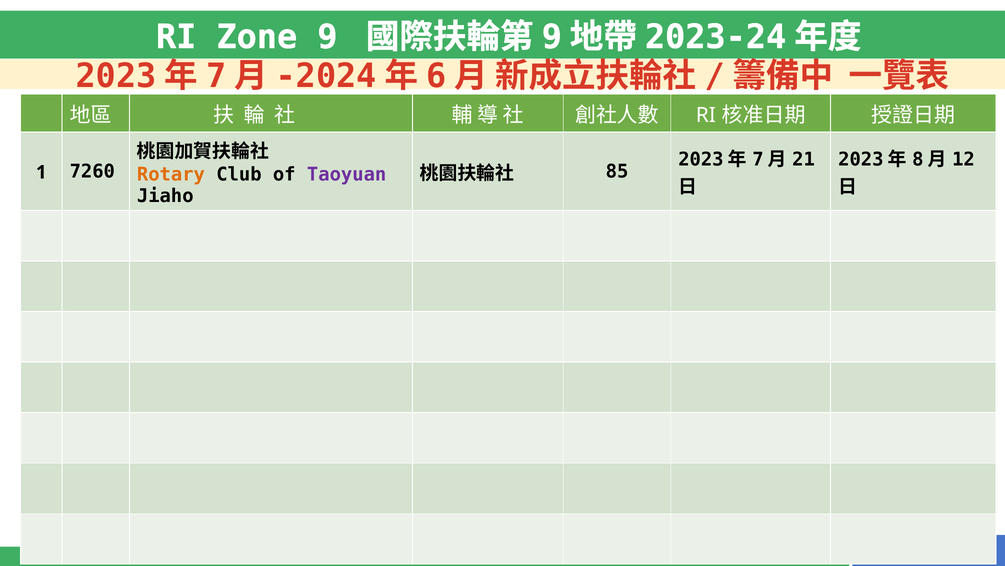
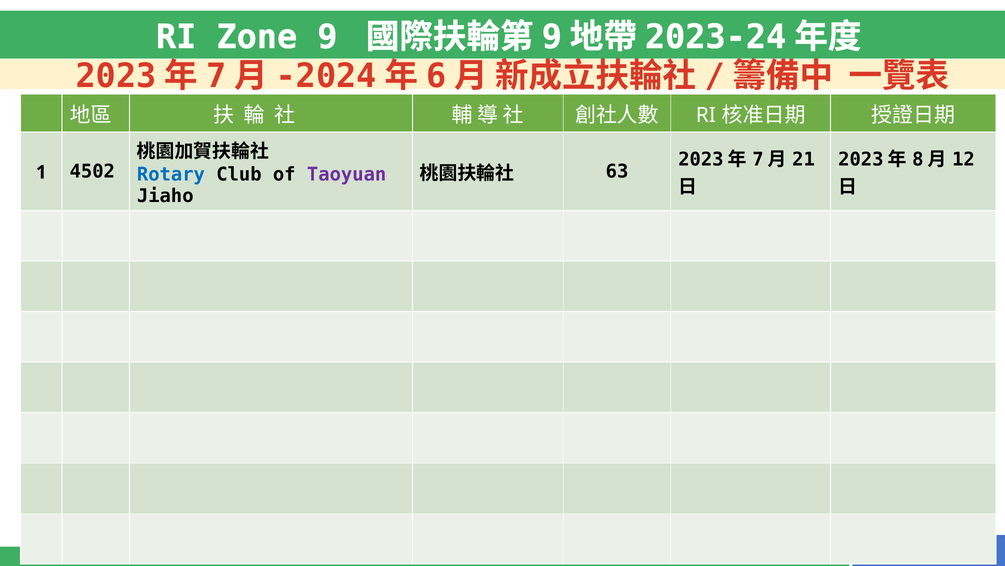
Rotary colour: orange -> blue
85: 85 -> 63
7260: 7260 -> 4502
